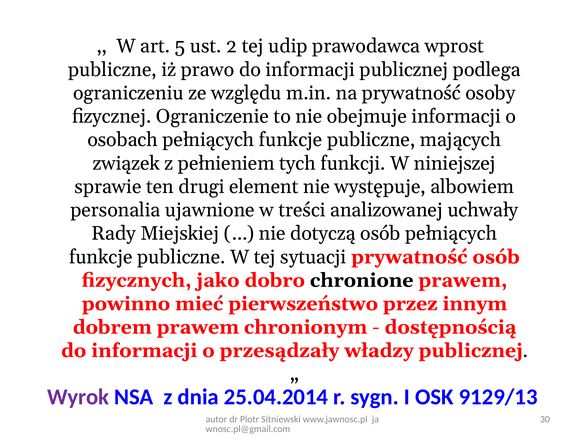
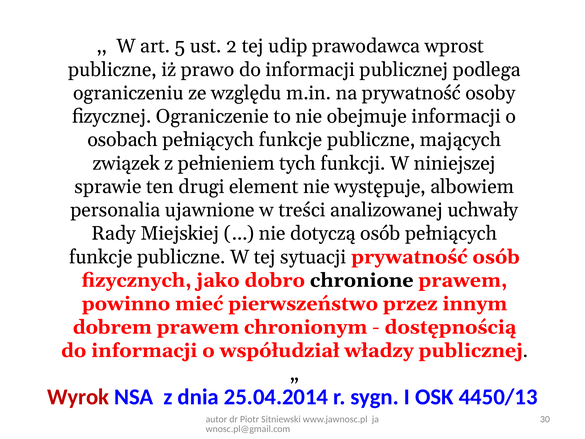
przesądzały: przesądzały -> współudział
Wyrok colour: purple -> red
9129/13: 9129/13 -> 4450/13
